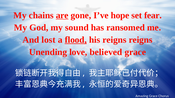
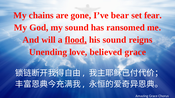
are underline: present -> none
hope: hope -> bear
lost: lost -> will
his reigns: reigns -> sound
